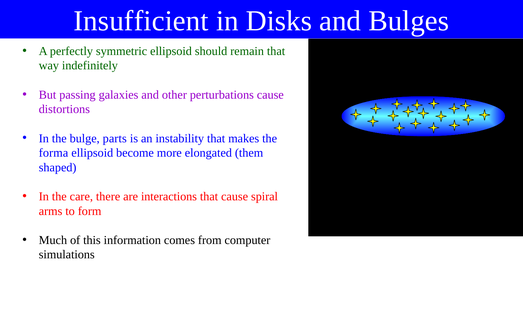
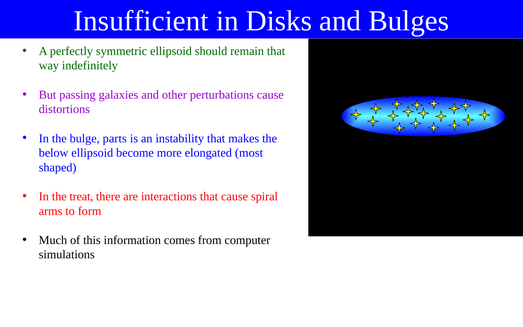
forma: forma -> below
them: them -> most
care: care -> treat
